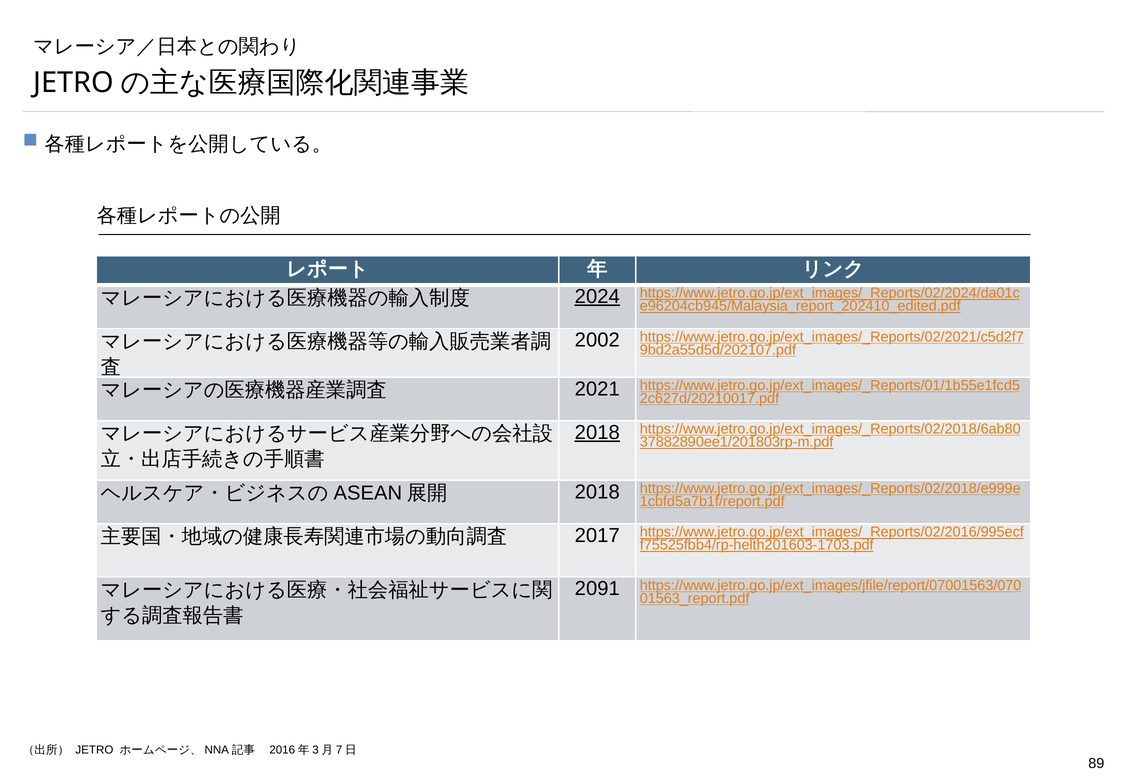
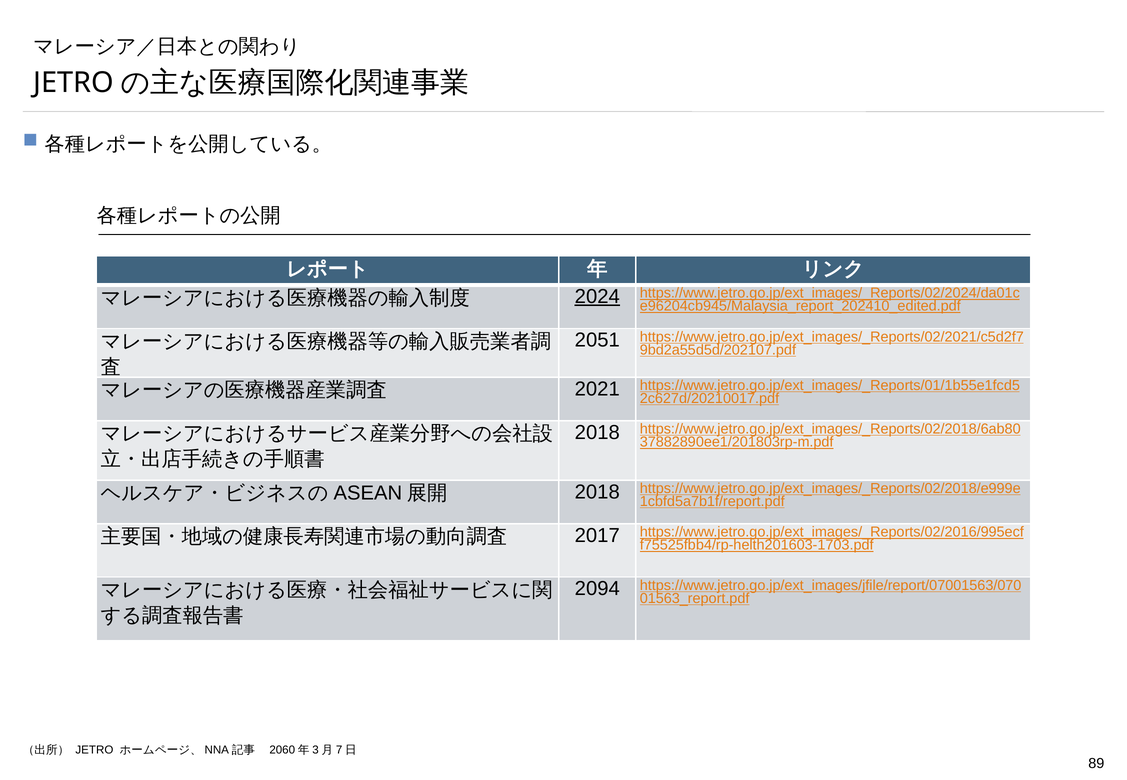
2002: 2002 -> 2051
2018 at (597, 433) underline: present -> none
2091: 2091 -> 2094
2016: 2016 -> 2060
